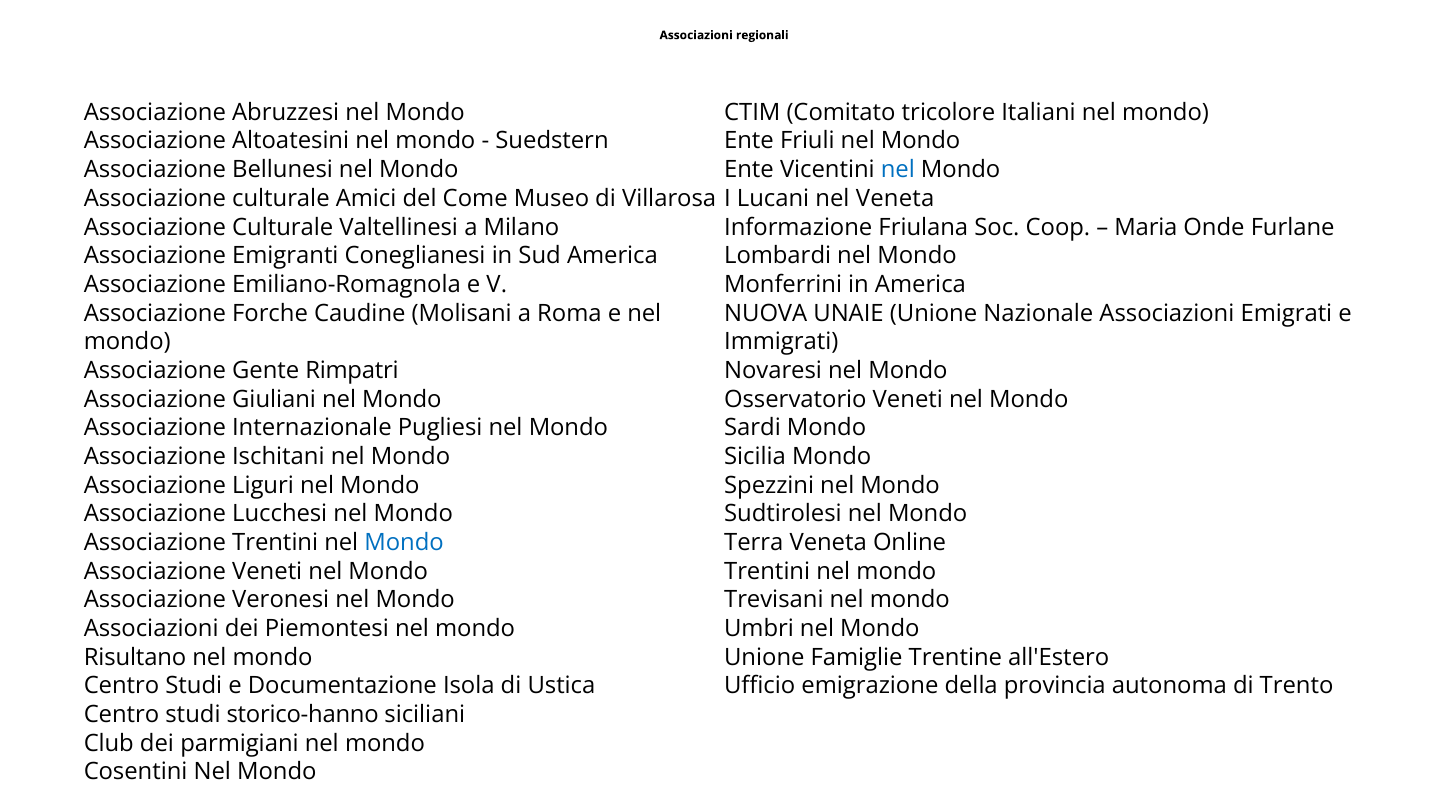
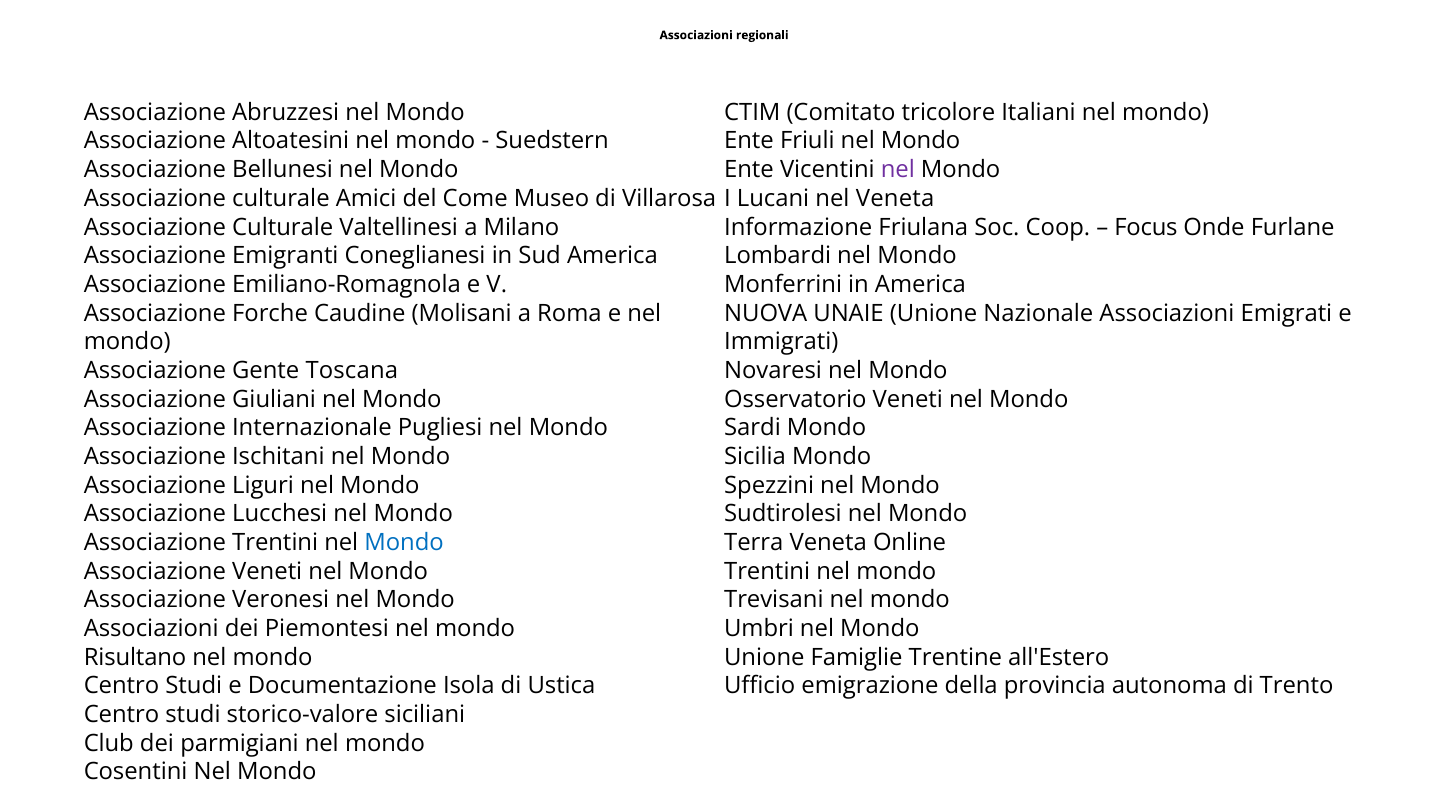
nel at (898, 170) colour: blue -> purple
Maria: Maria -> Focus
Rimpatri: Rimpatri -> Toscana
storico-hanno: storico-hanno -> storico-valore
